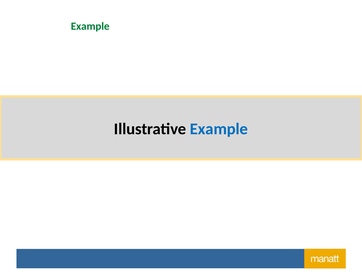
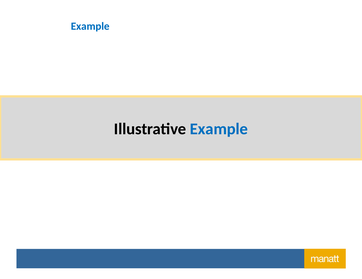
Example at (90, 26) colour: green -> blue
